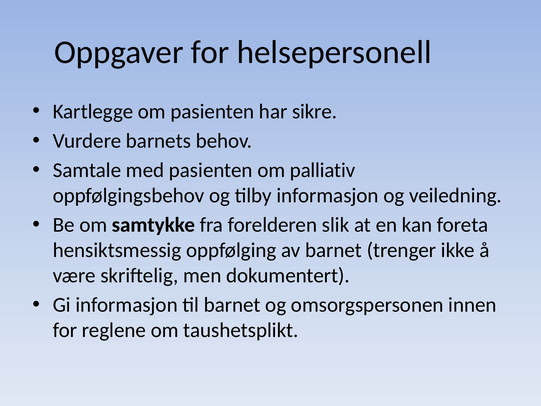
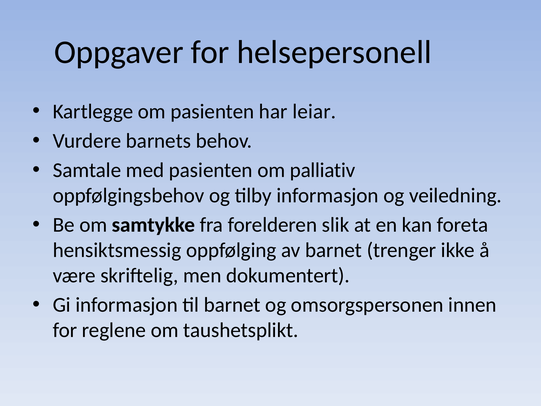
sikre: sikre -> leiar
